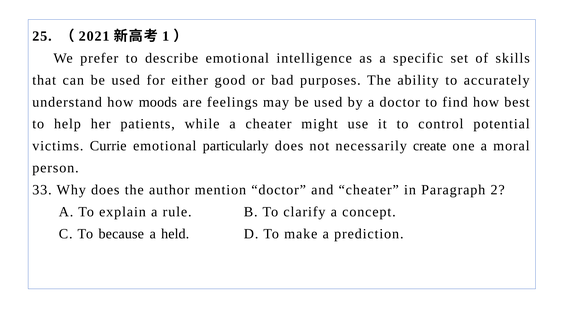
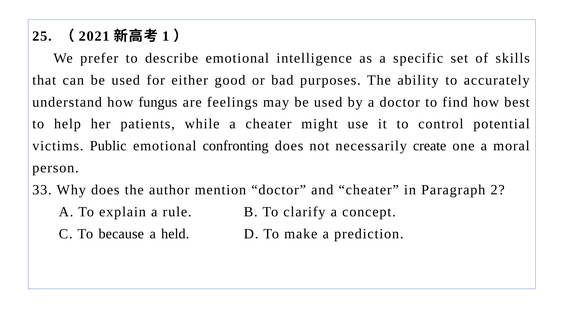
moods: moods -> fungus
Currie: Currie -> Public
particularly: particularly -> confronting
